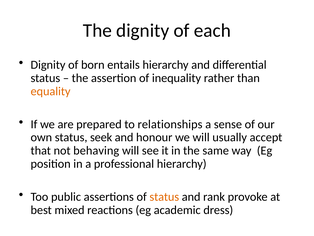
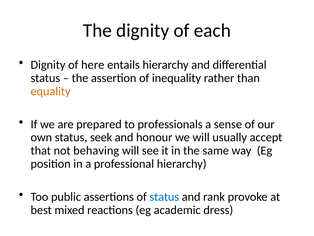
born: born -> here
relationships: relationships -> professionals
status at (164, 196) colour: orange -> blue
